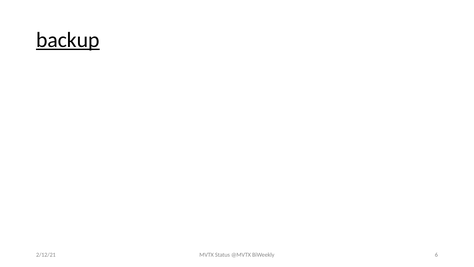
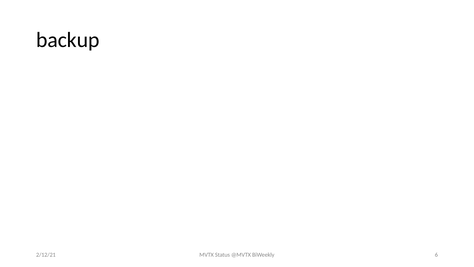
backup underline: present -> none
